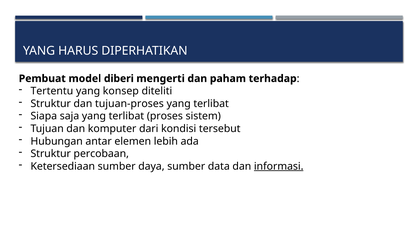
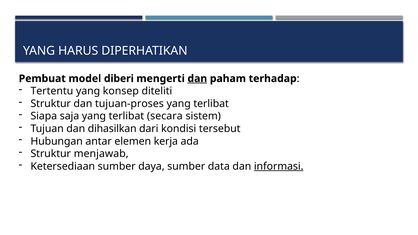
dan at (197, 79) underline: none -> present
proses: proses -> secara
komputer: komputer -> dihasilkan
lebih: lebih -> kerja
percobaan: percobaan -> menjawab
